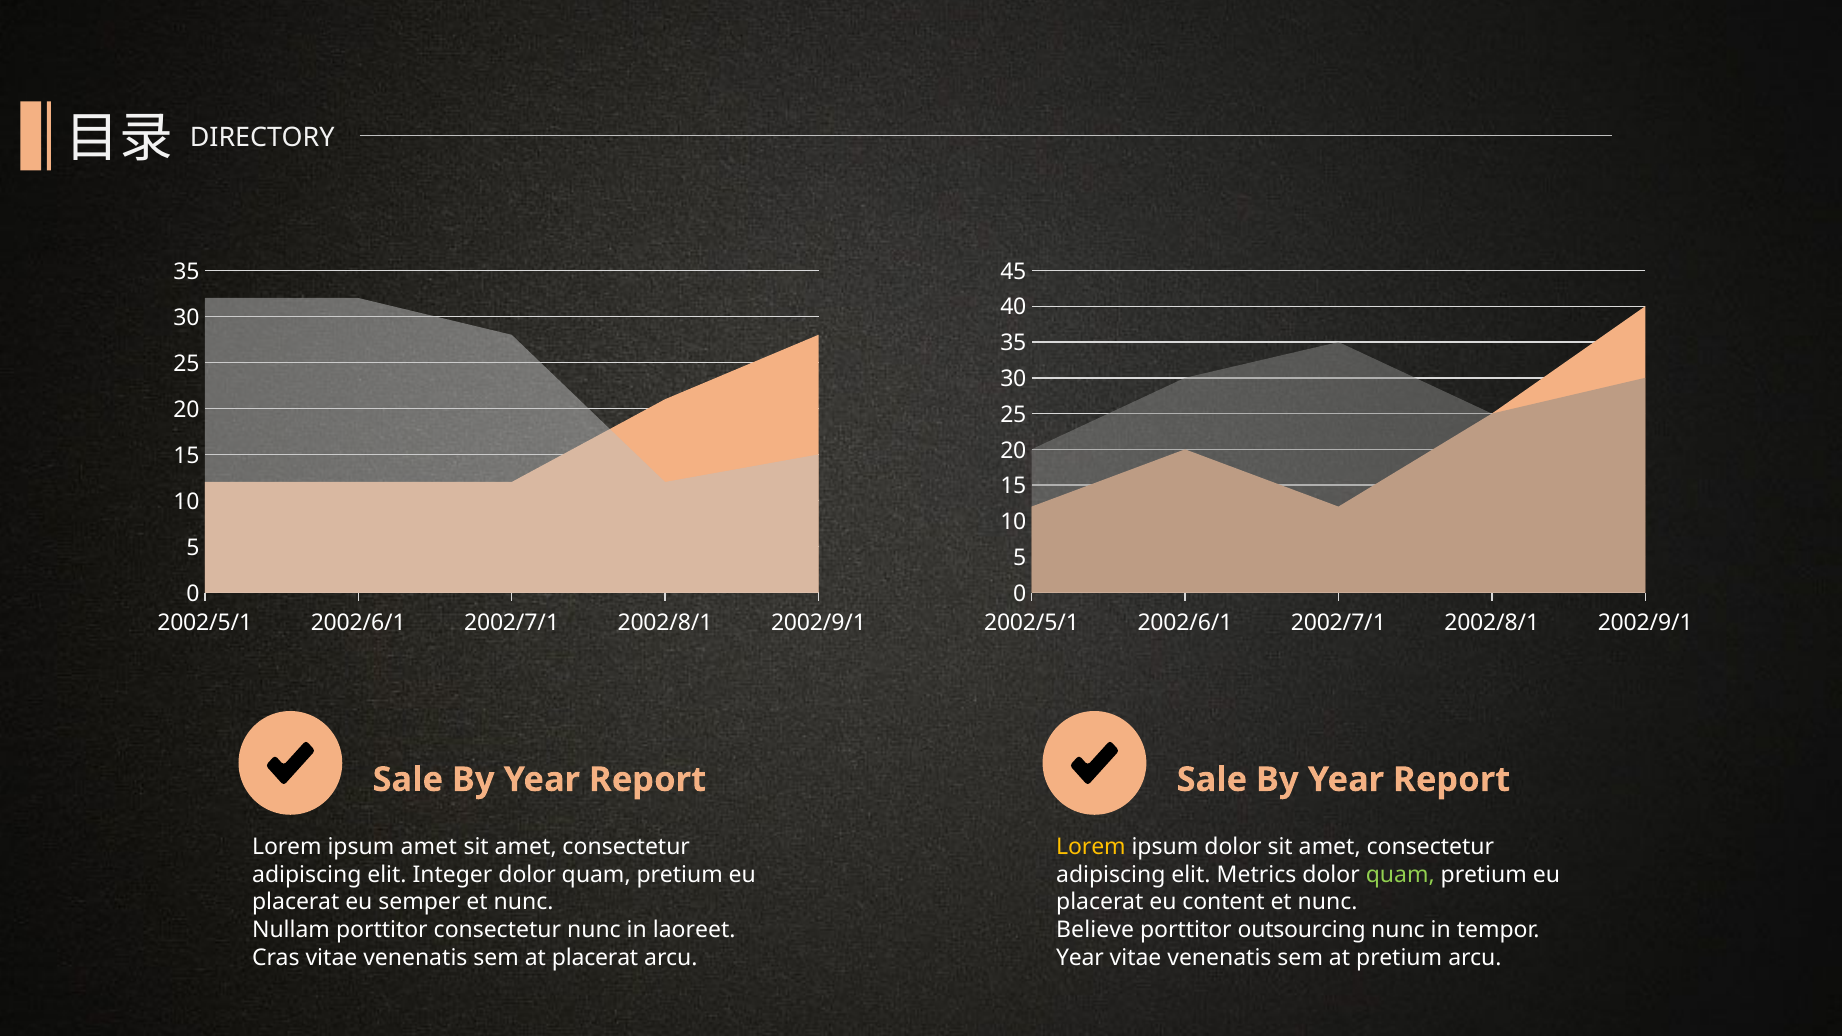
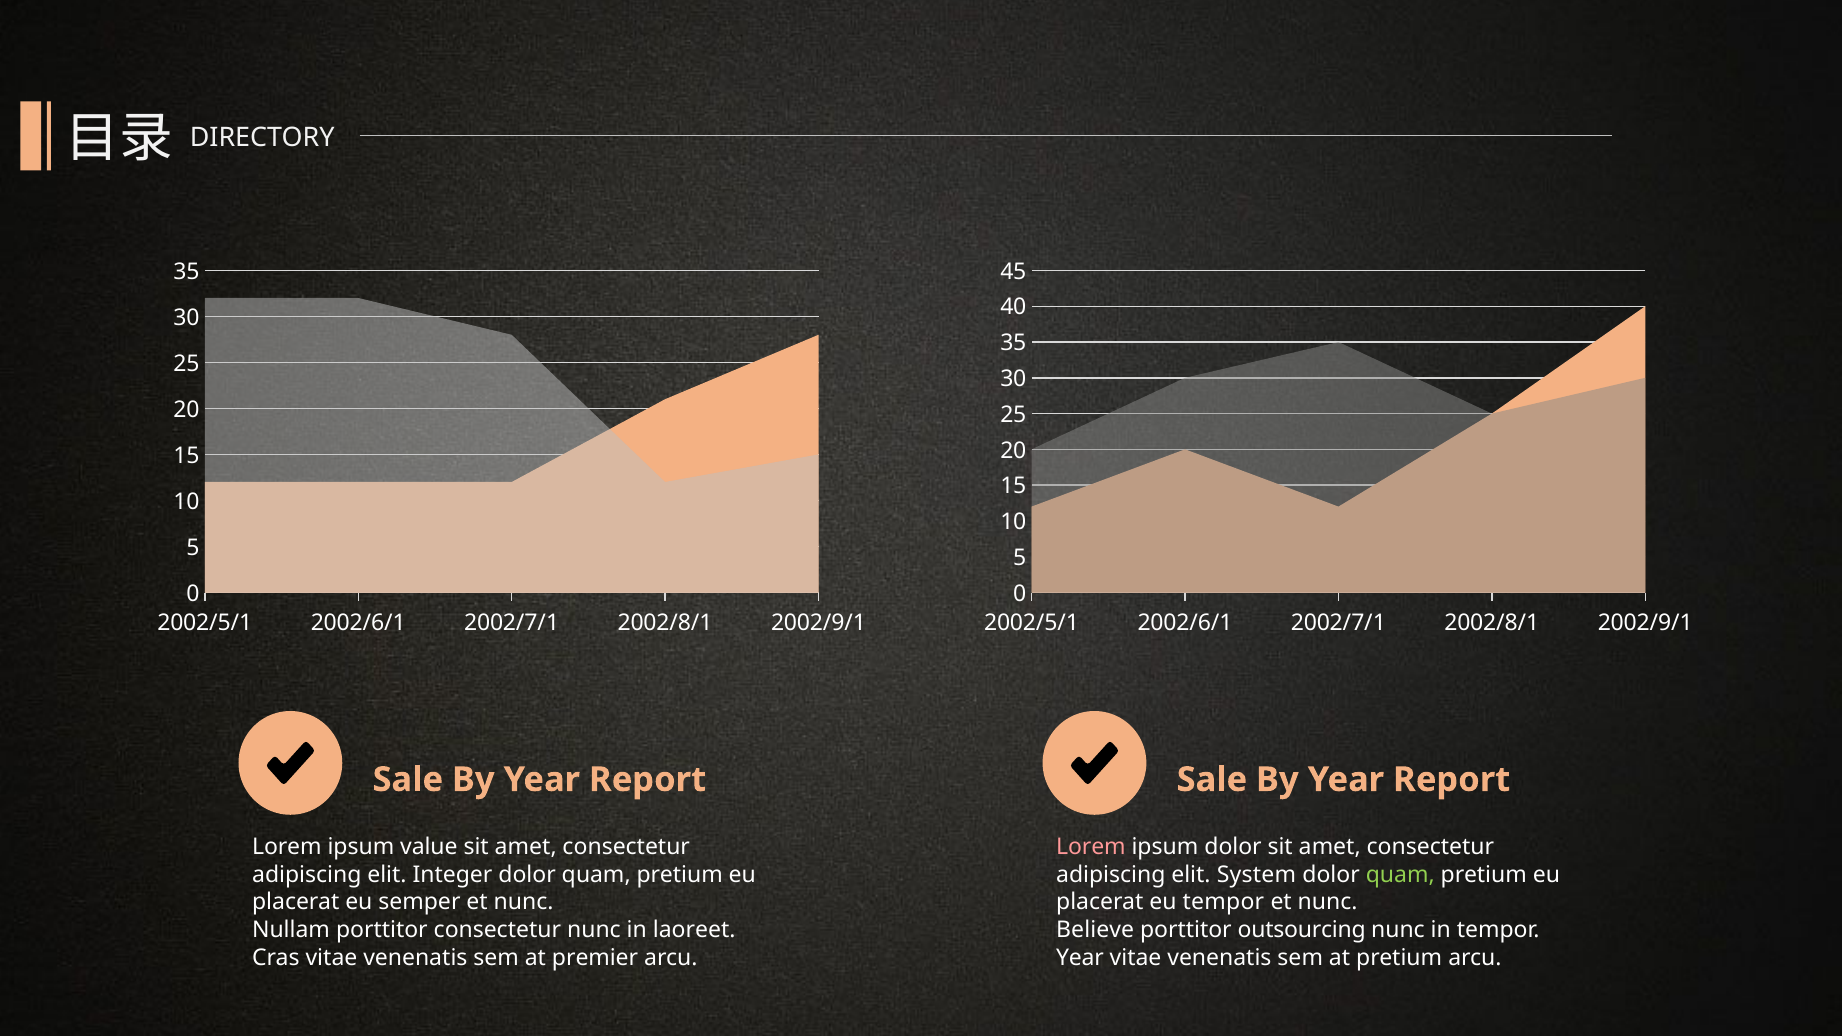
ipsum amet: amet -> value
Lorem at (1091, 847) colour: yellow -> pink
Metrics: Metrics -> System
eu content: content -> tempor
at placerat: placerat -> premier
